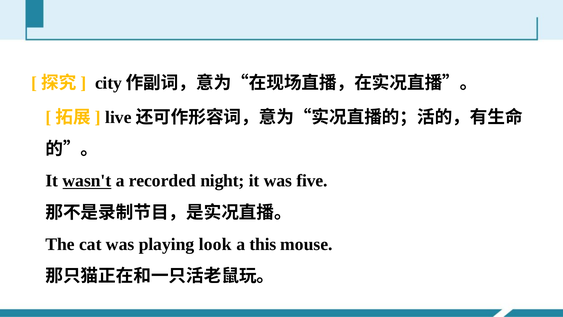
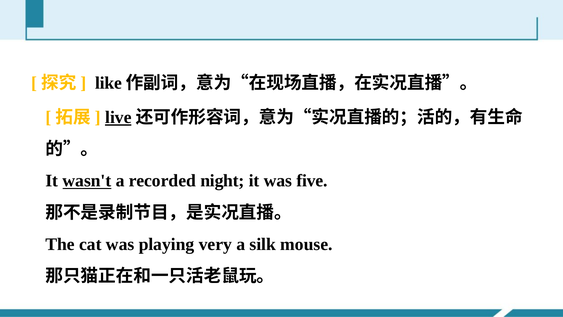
city: city -> like
live underline: none -> present
look: look -> very
this: this -> silk
